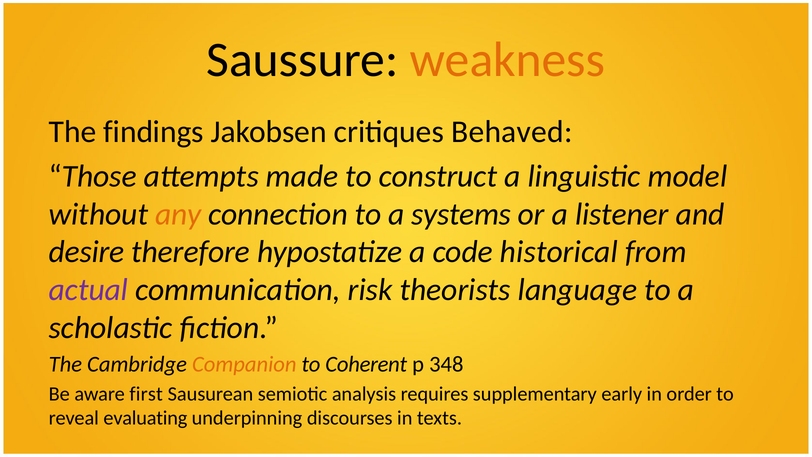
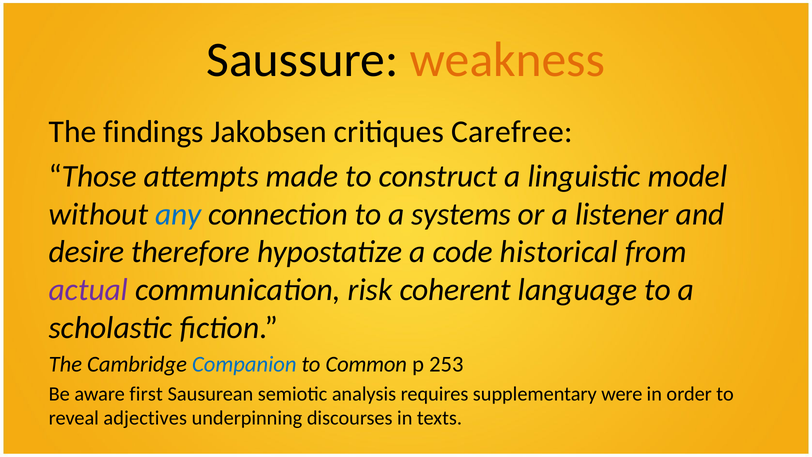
Behaved: Behaved -> Carefree
any colour: orange -> blue
theorists: theorists -> coherent
Companion colour: orange -> blue
Coherent: Coherent -> Common
348: 348 -> 253
early: early -> were
evaluating: evaluating -> adjectives
